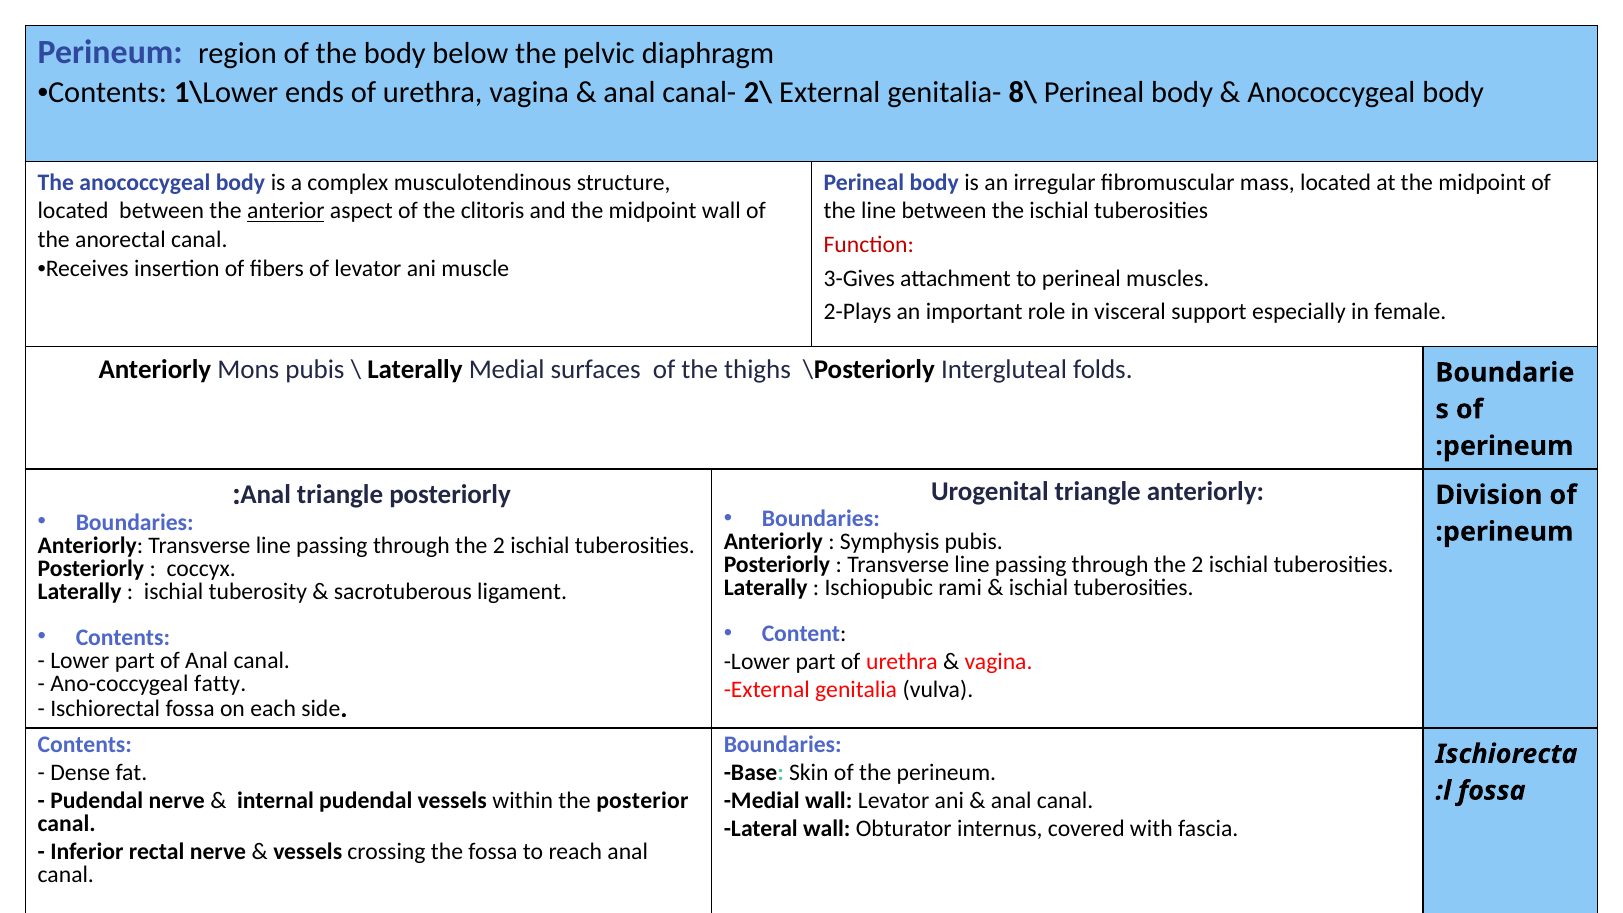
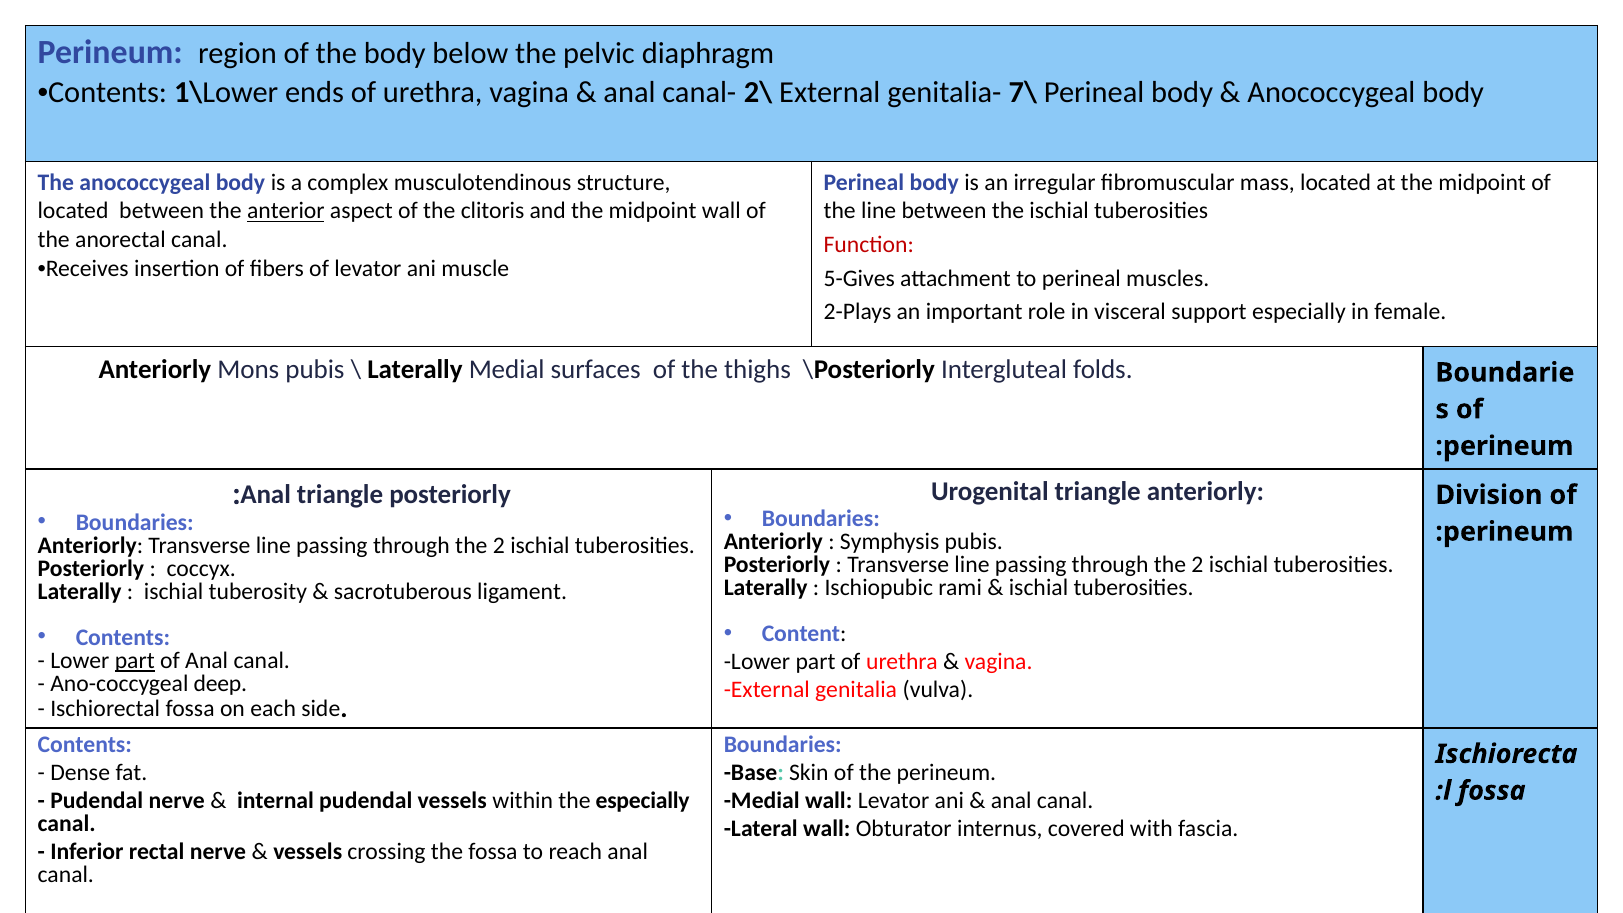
8\: 8\ -> 7\
3-Gives: 3-Gives -> 5-Gives
part at (135, 661) underline: none -> present
fatty: fatty -> deep
the posterior: posterior -> especially
